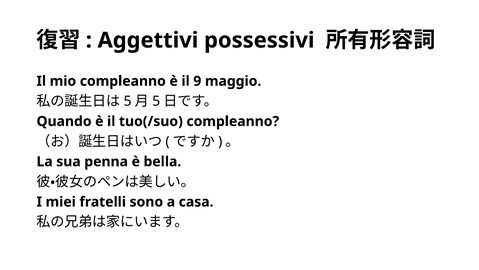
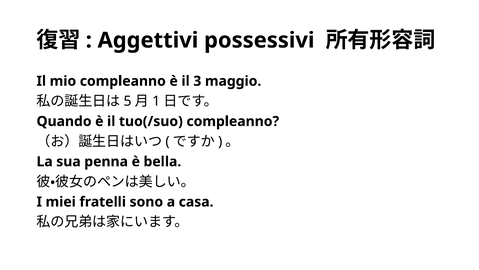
9: 9 -> 3
5 at (156, 101): 5 -> 1
